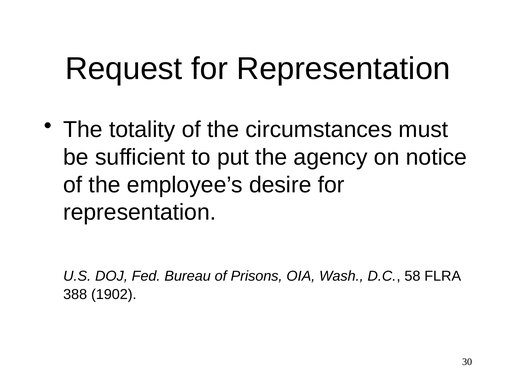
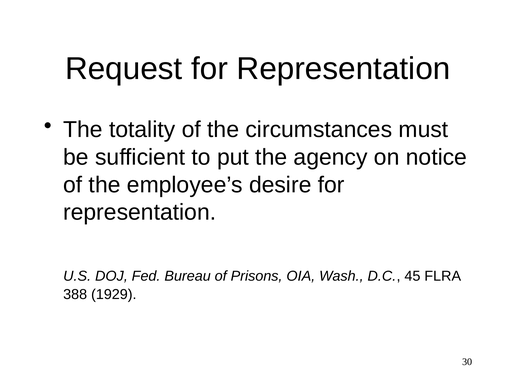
58: 58 -> 45
1902: 1902 -> 1929
